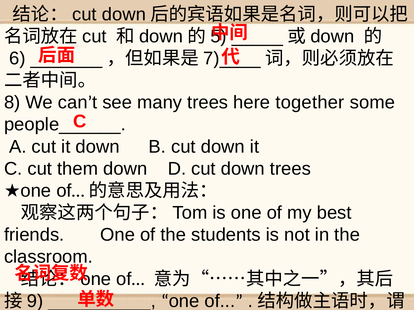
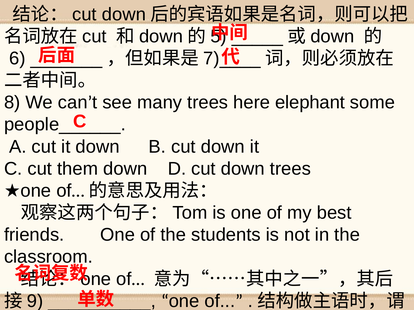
together: together -> elephant
